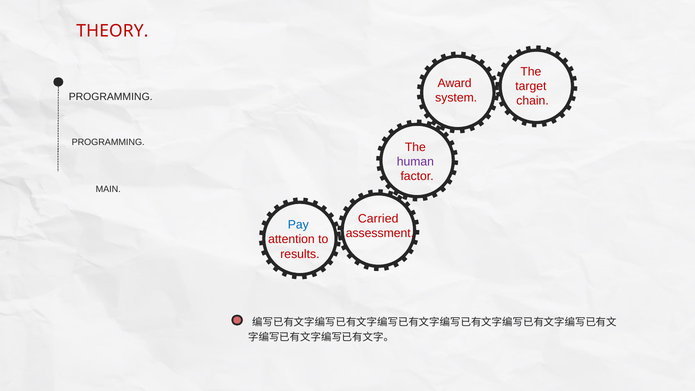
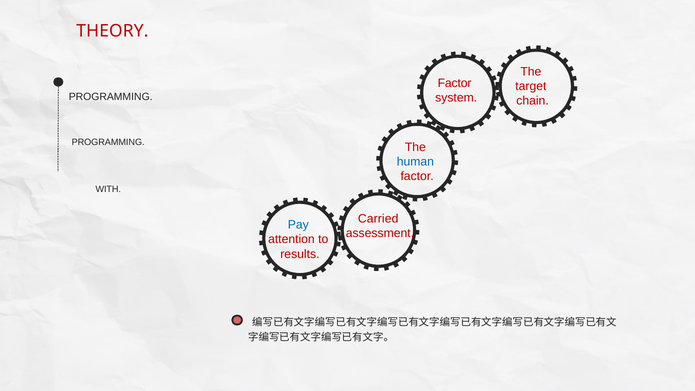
Award at (455, 83): Award -> Factor
human colour: purple -> blue
MAIN: MAIN -> WITH
